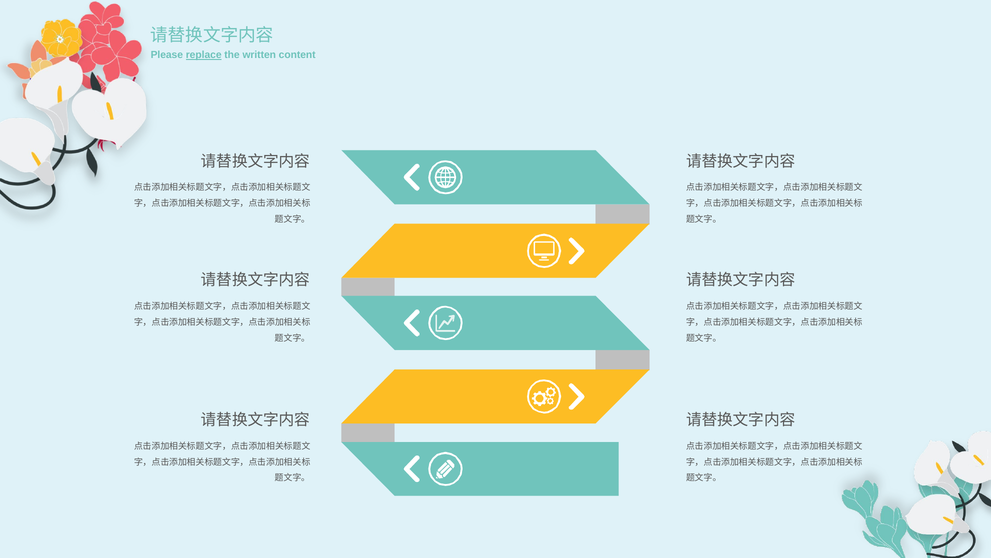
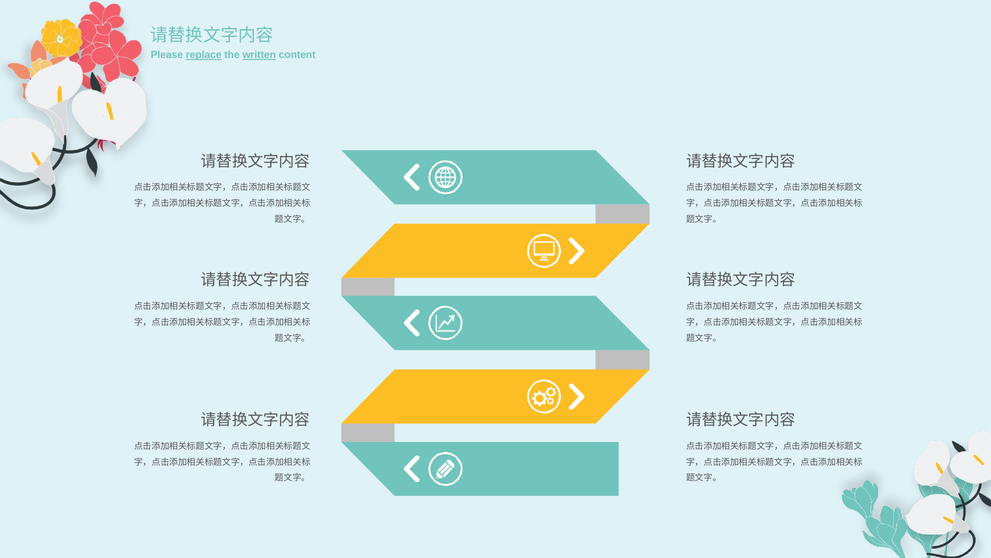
written underline: none -> present
